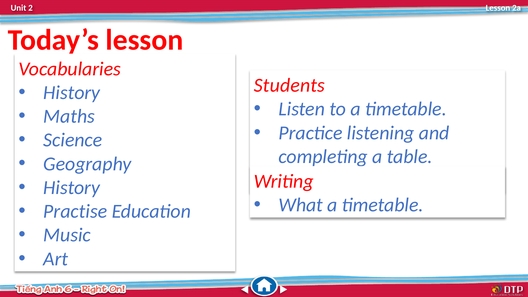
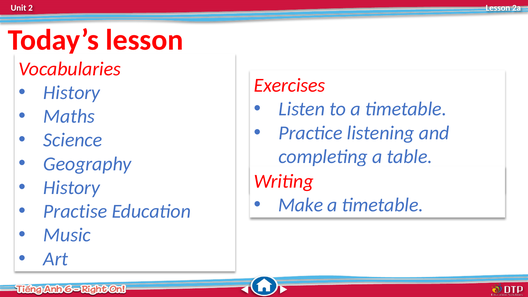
Students: Students -> Exercises
What: What -> Make
